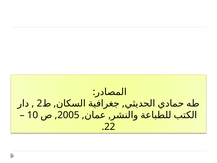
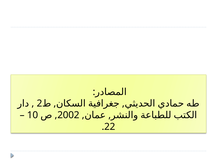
2005: 2005 -> 2002
